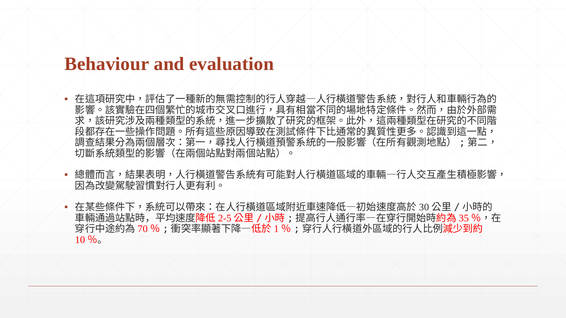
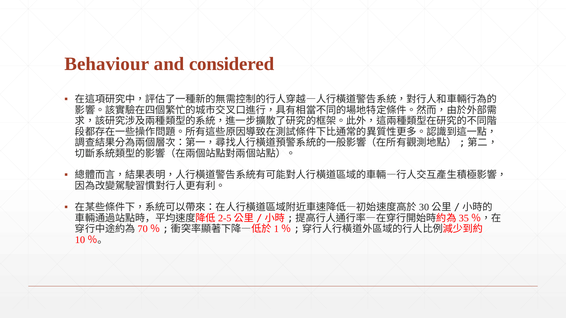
evaluation: evaluation -> considered
